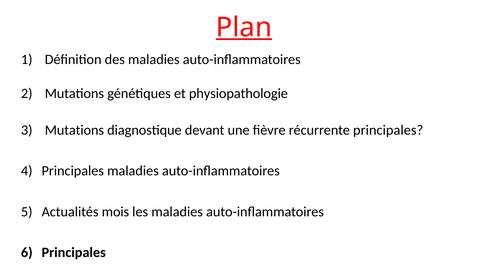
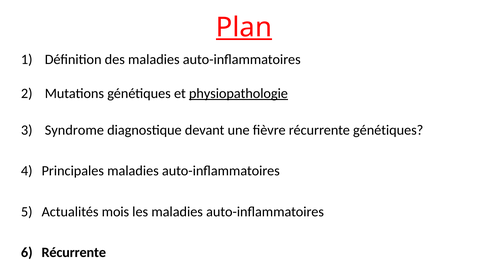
physiopathologie underline: none -> present
Mutations at (74, 130): Mutations -> Syndrome
récurrente principales: principales -> génétiques
Principales at (74, 253): Principales -> Récurrente
